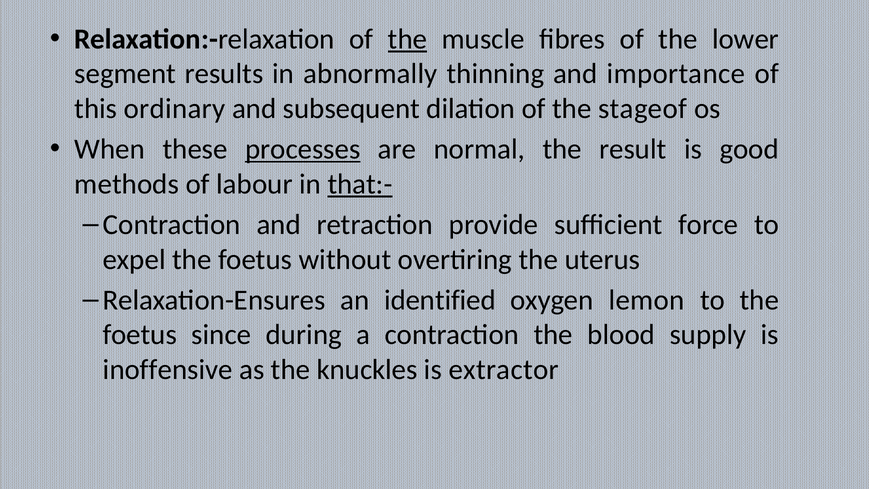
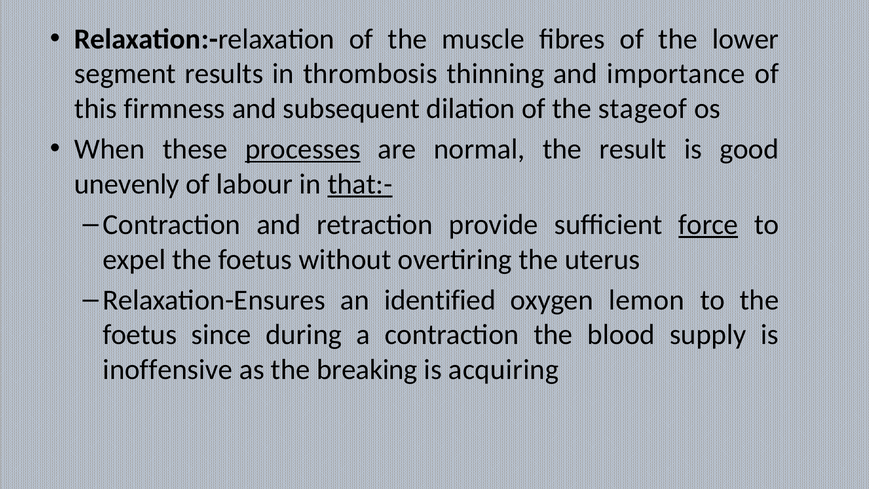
the at (407, 39) underline: present -> none
abnormally: abnormally -> thrombosis
ordinary: ordinary -> firmness
methods: methods -> unevenly
force underline: none -> present
knuckles: knuckles -> breaking
extractor: extractor -> acquiring
